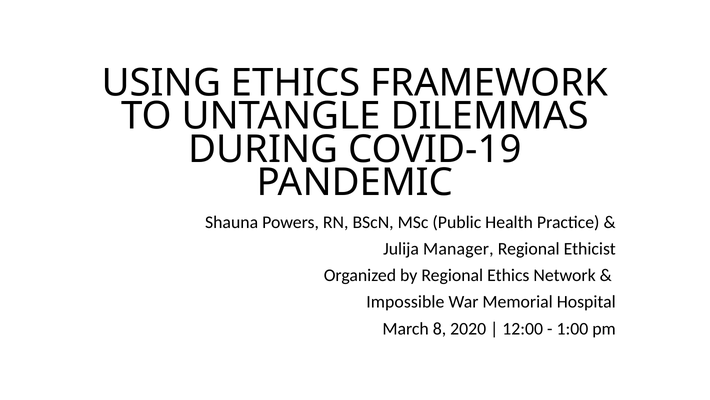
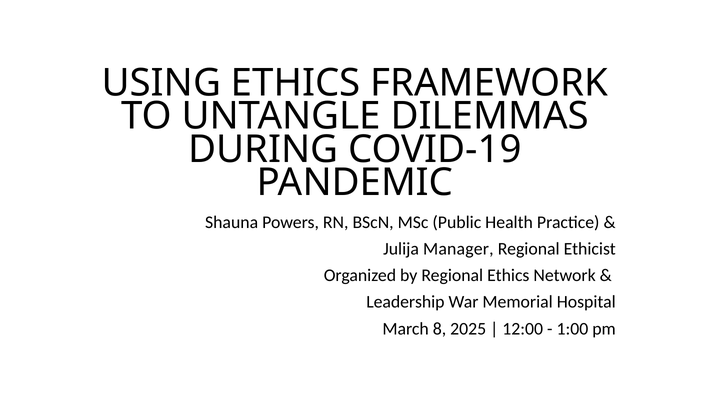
Impossible: Impossible -> Leadership
2020: 2020 -> 2025
